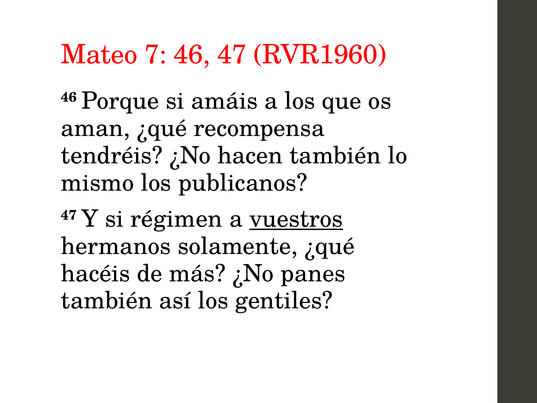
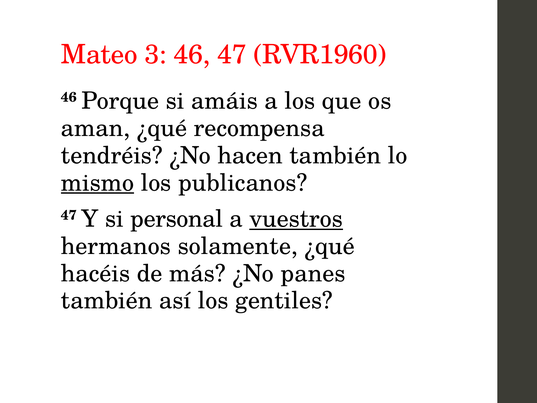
7: 7 -> 3
mismo underline: none -> present
régimen: régimen -> personal
